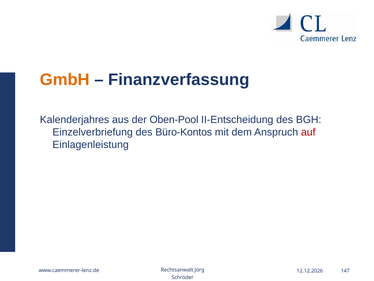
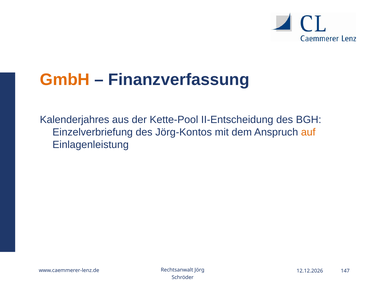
Oben-Pool: Oben-Pool -> Kette-Pool
Büro-Kontos: Büro-Kontos -> Jörg-Kontos
auf colour: red -> orange
